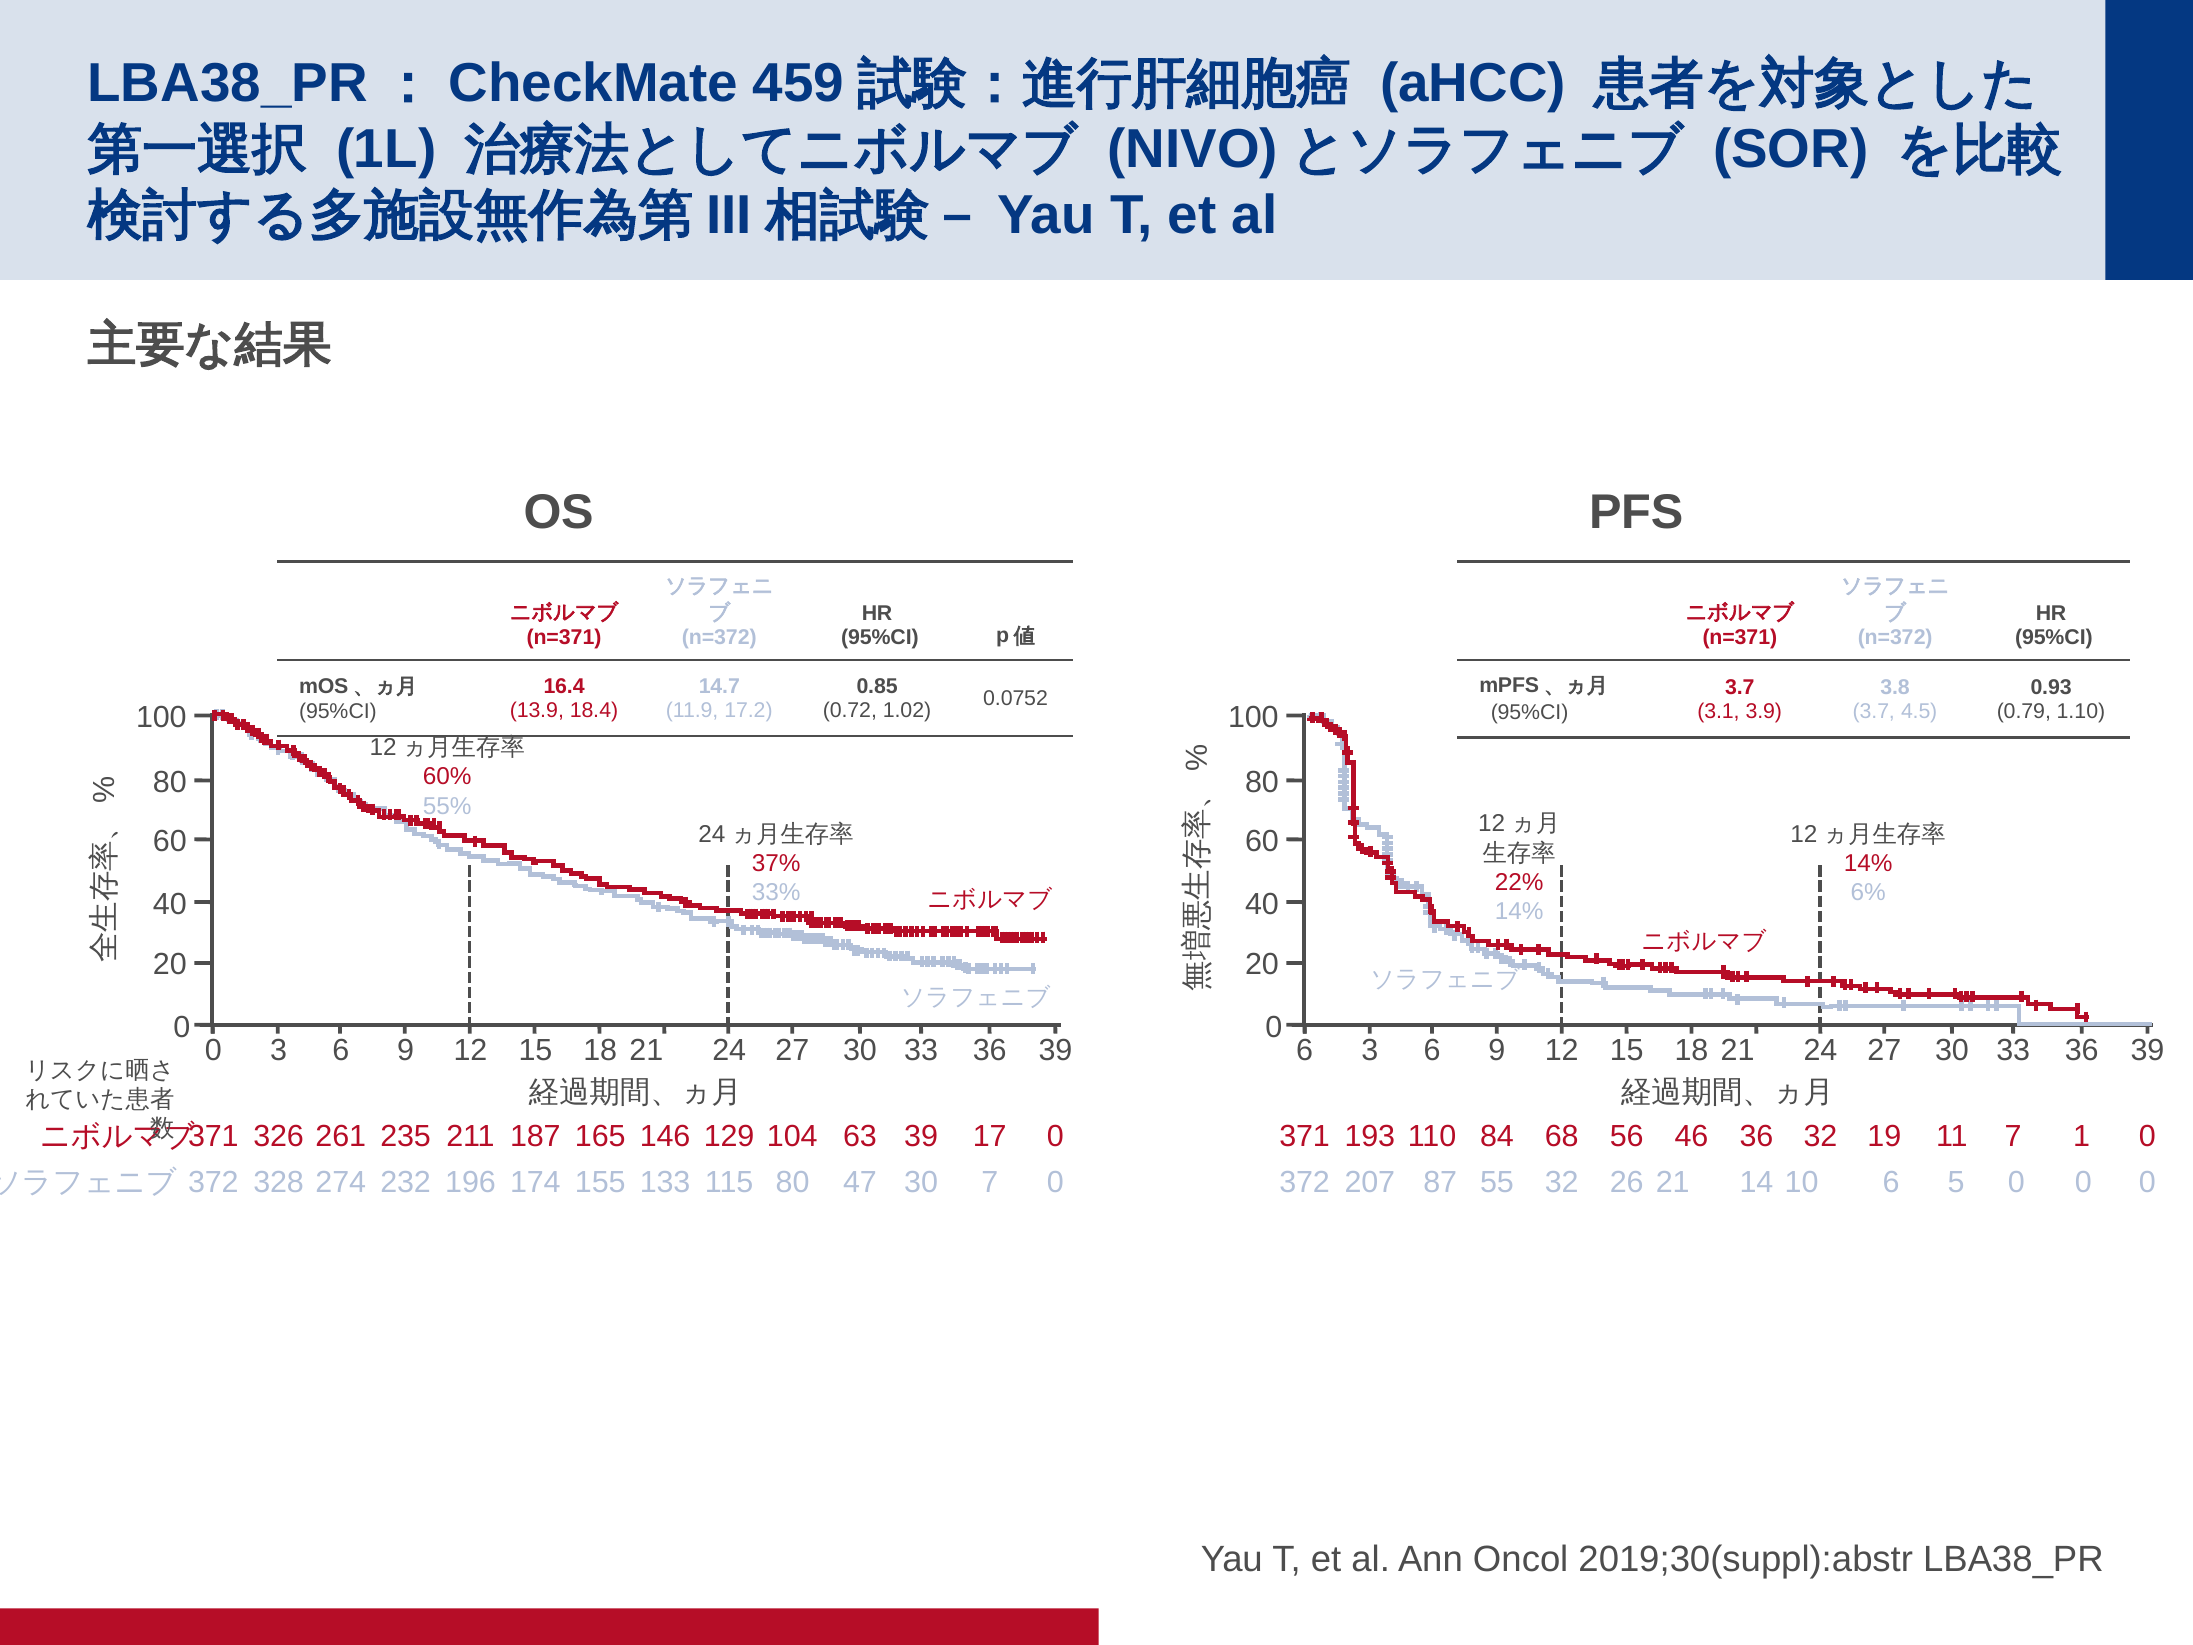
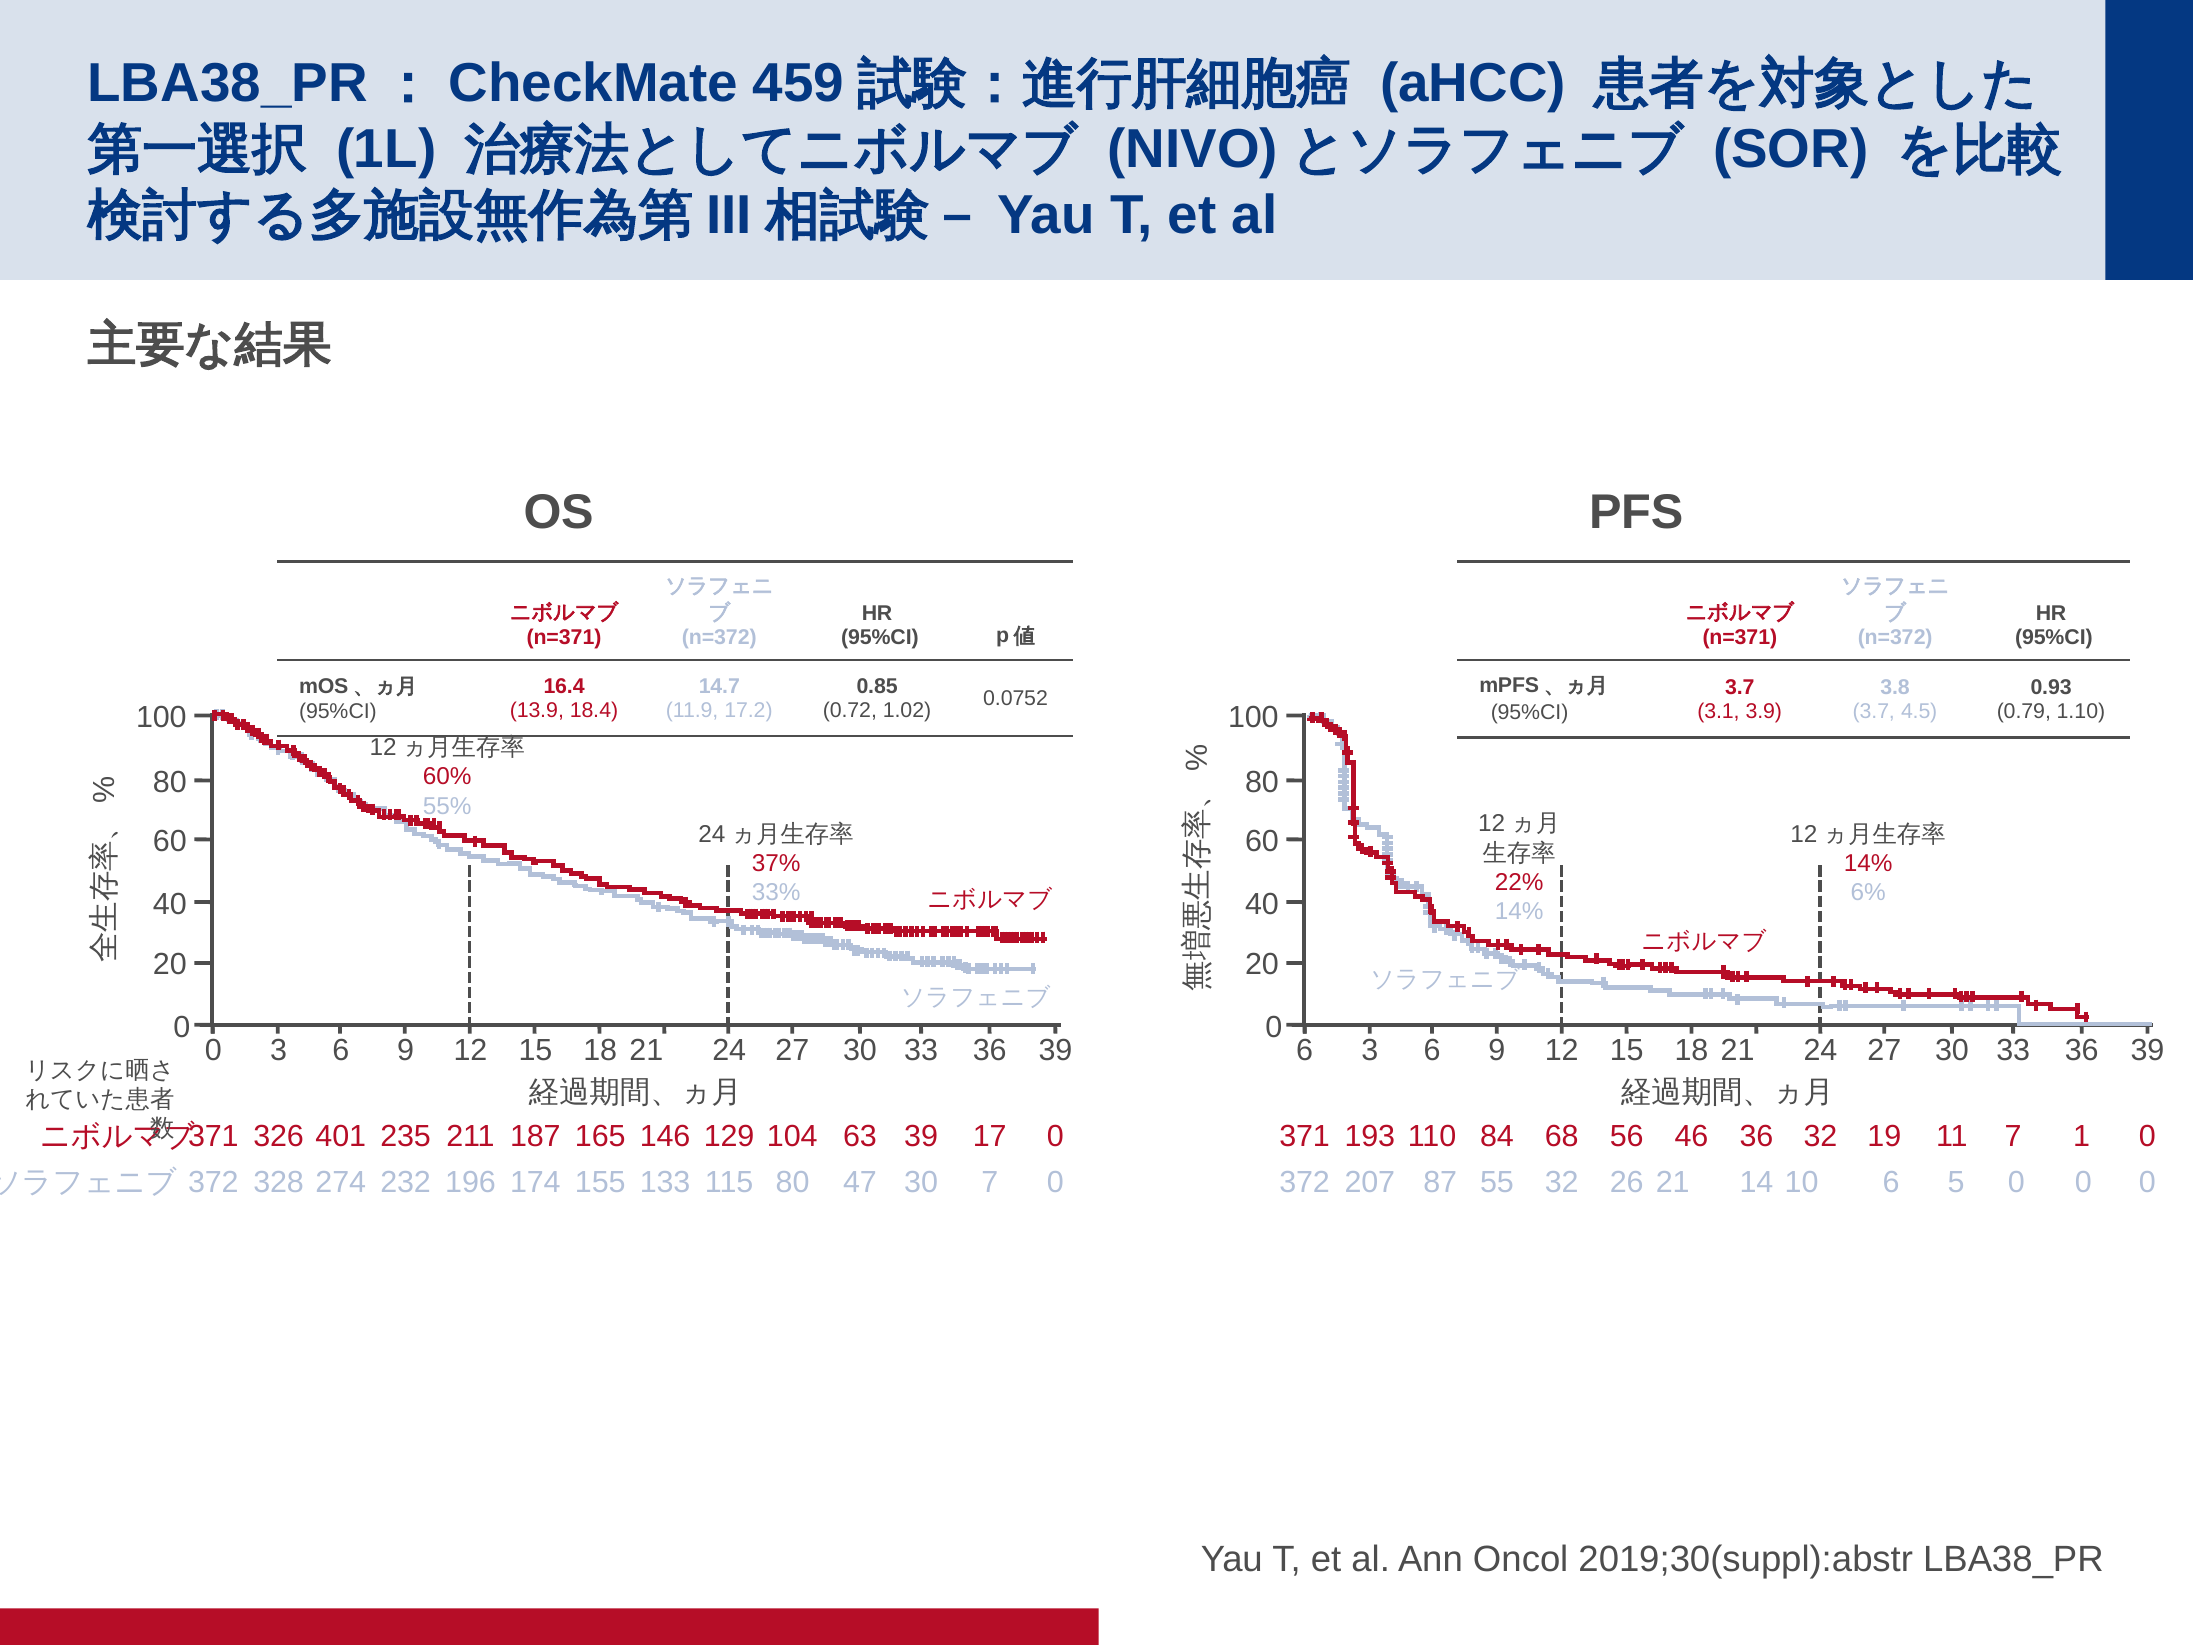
261: 261 -> 401
